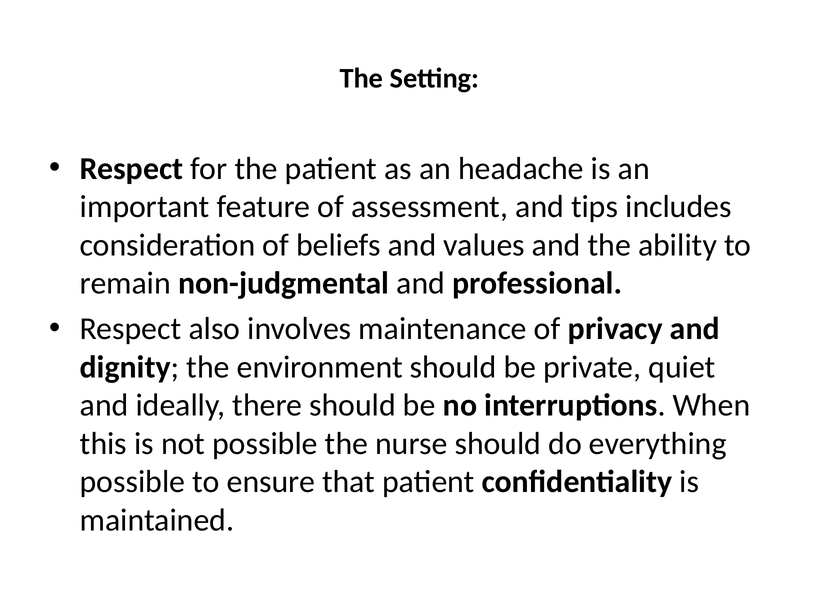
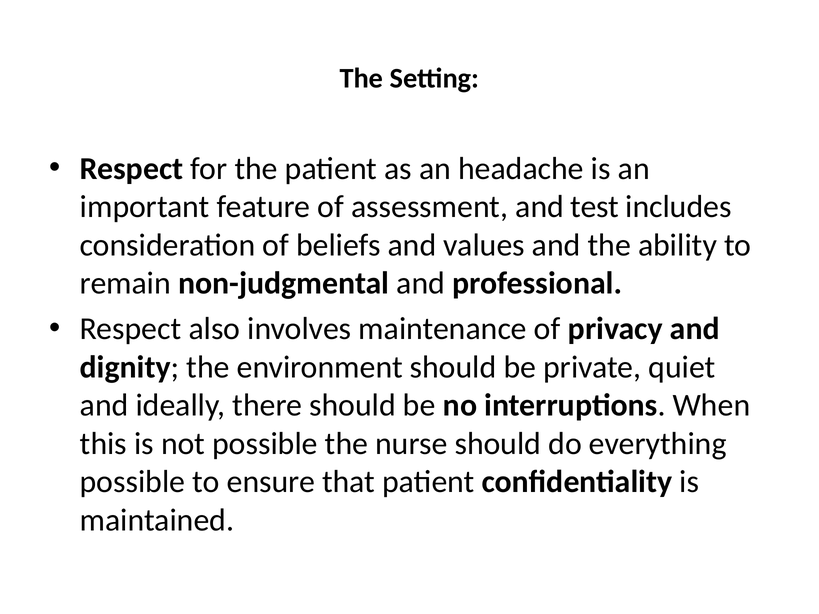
tips: tips -> test
